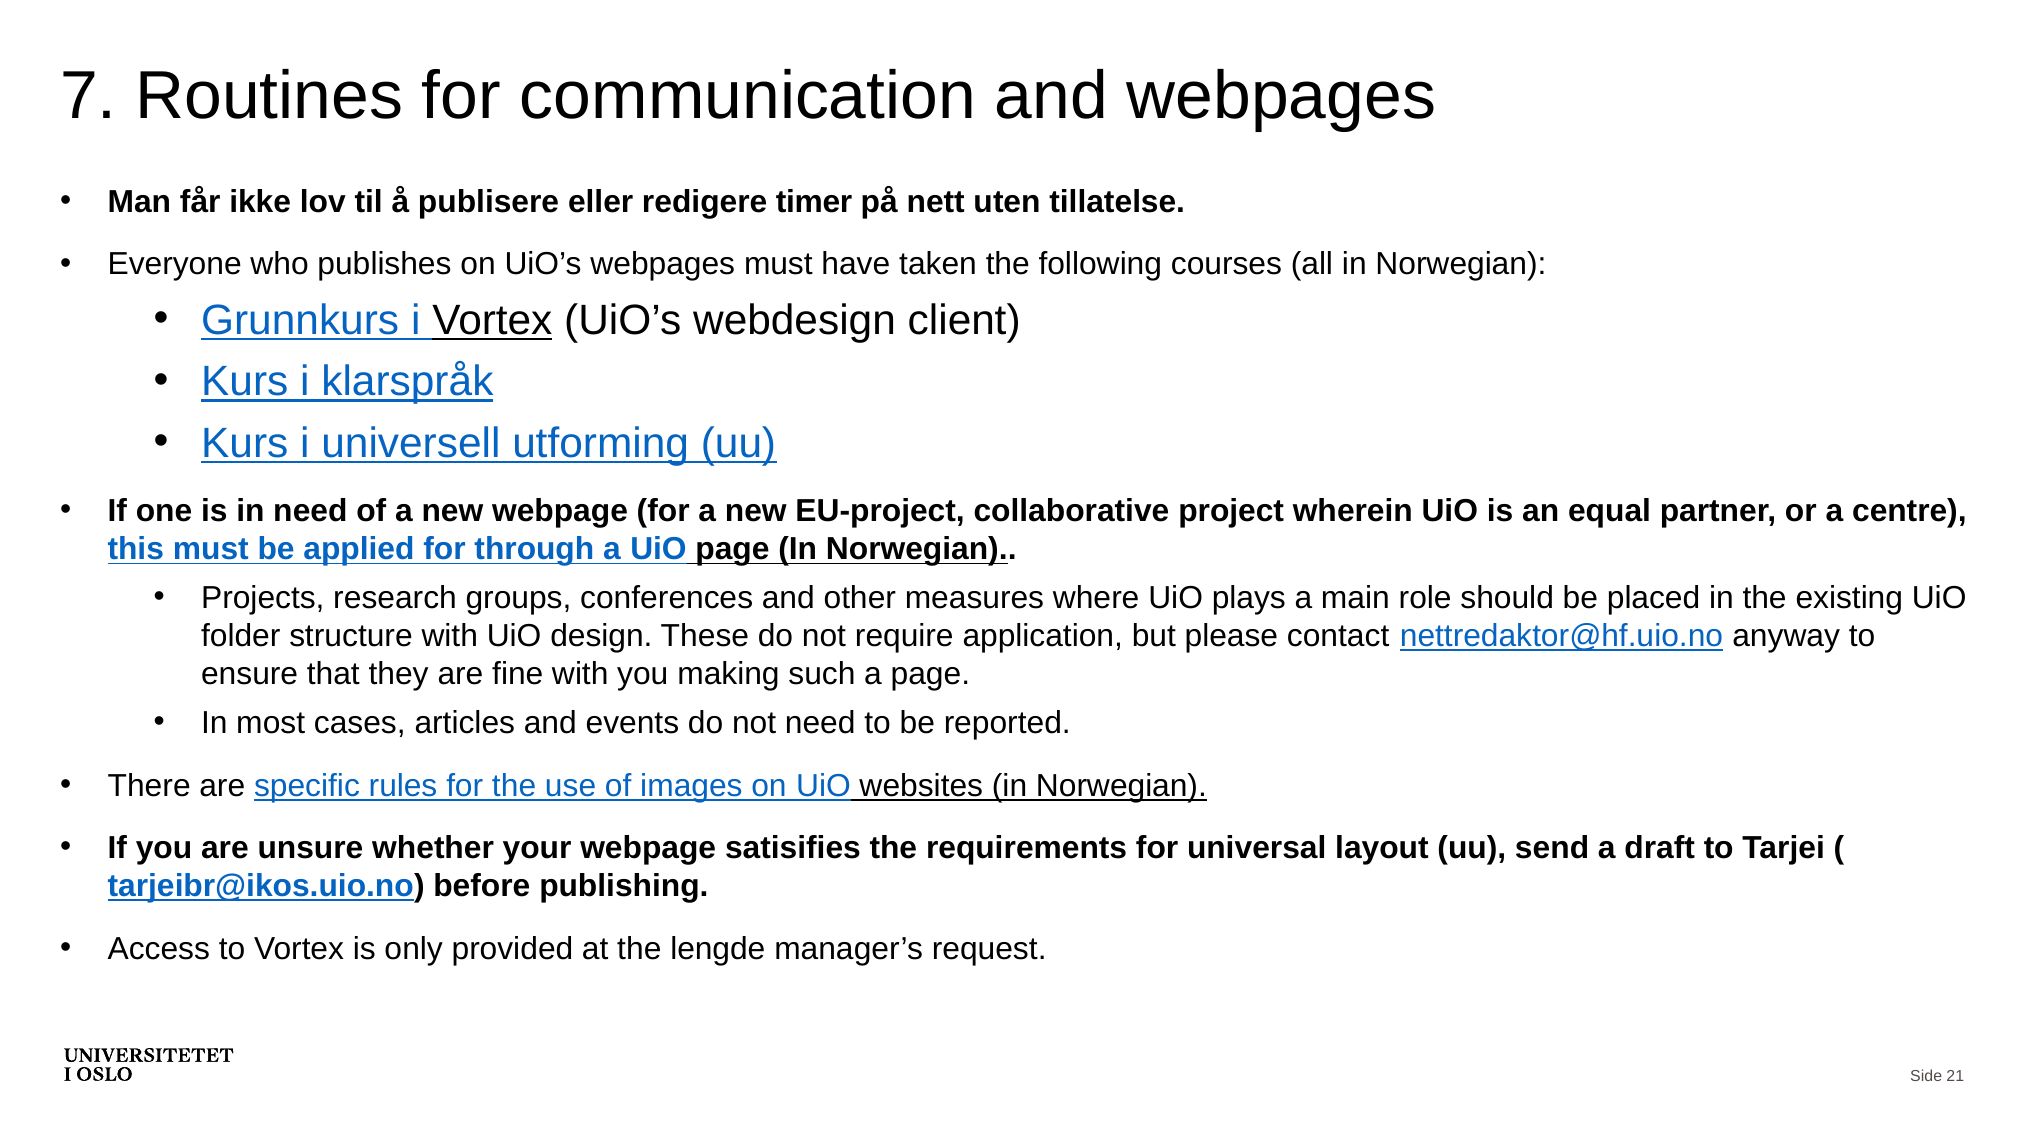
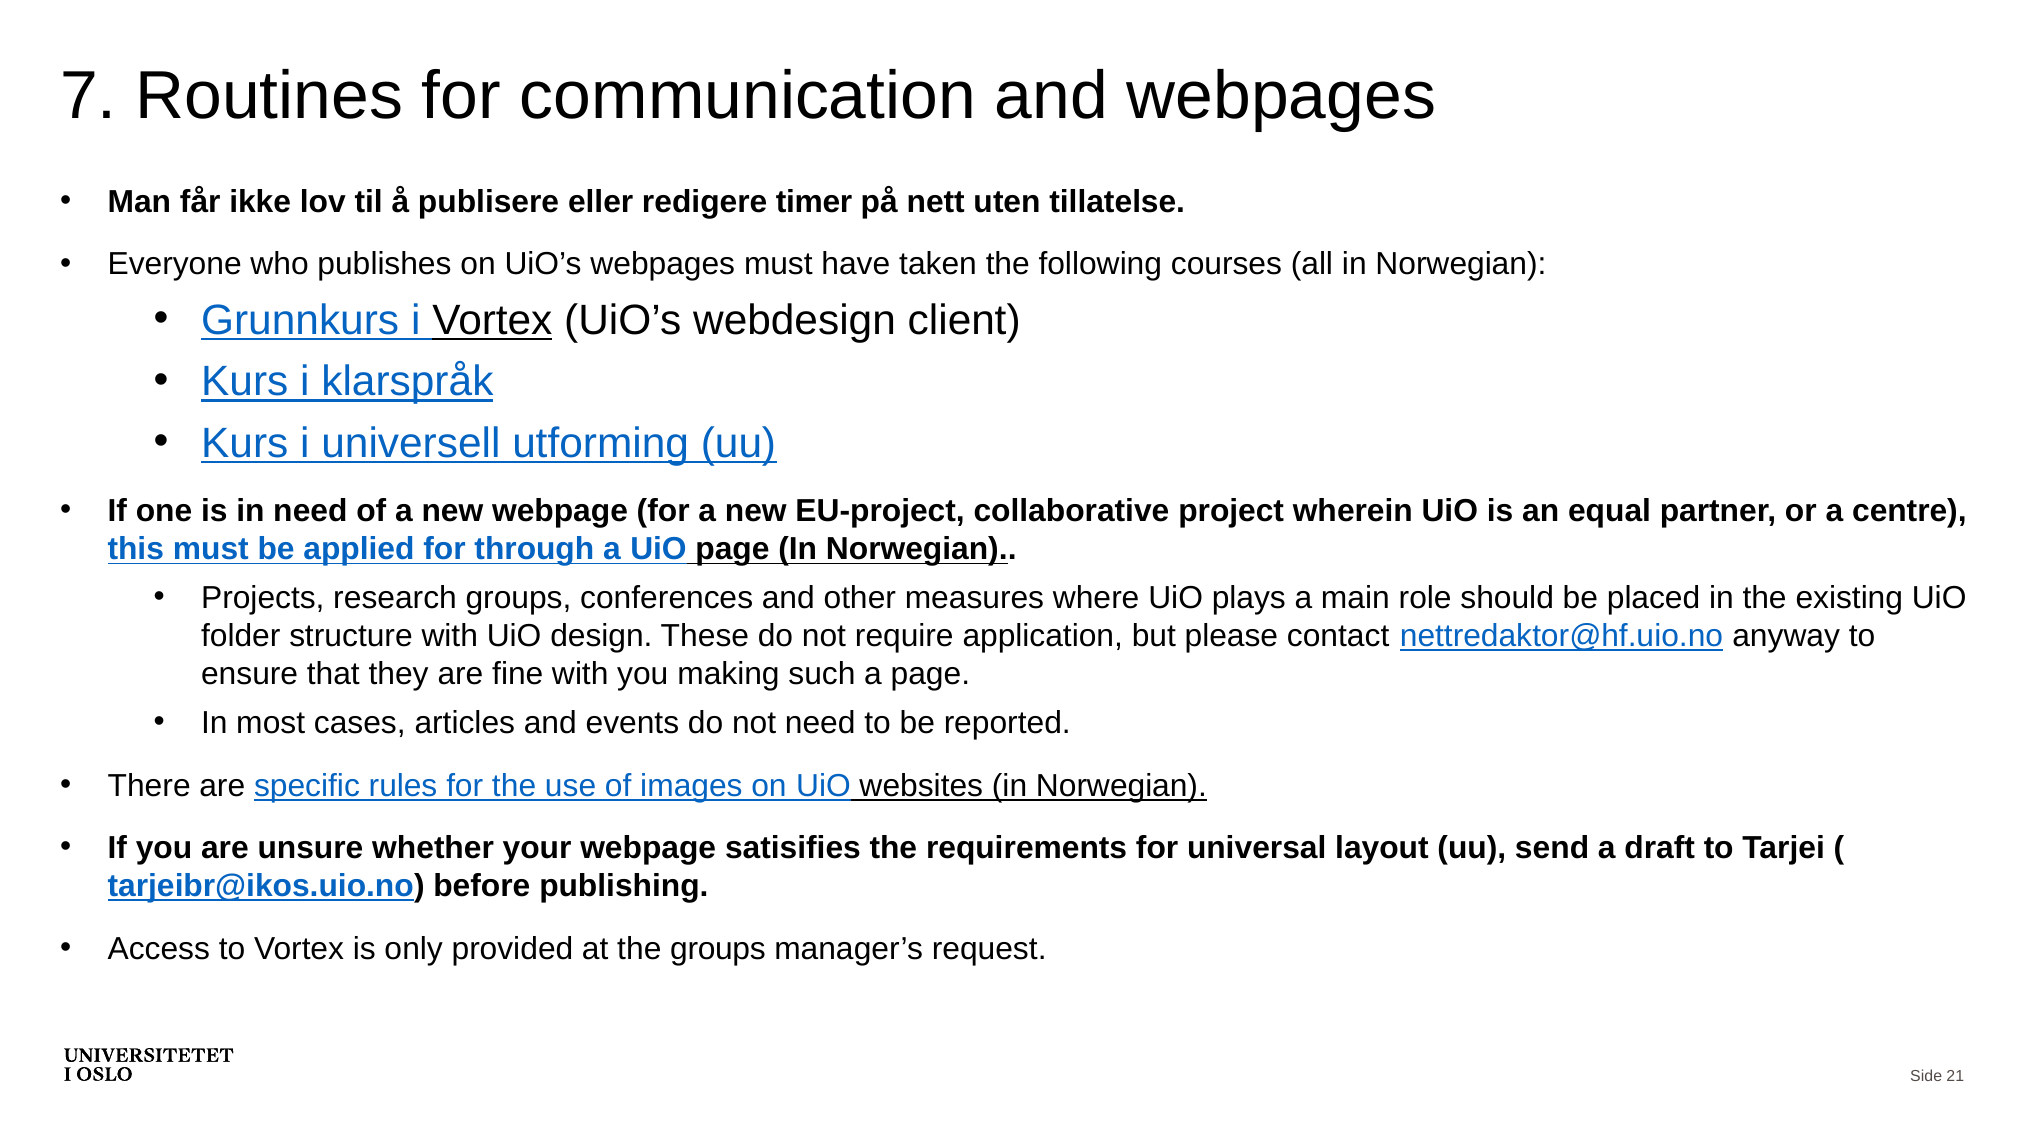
the lengde: lengde -> groups
